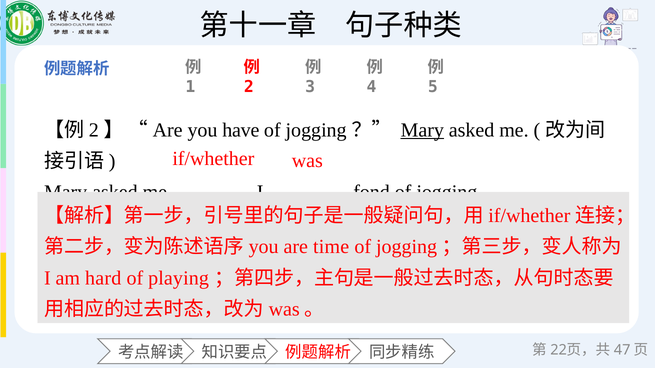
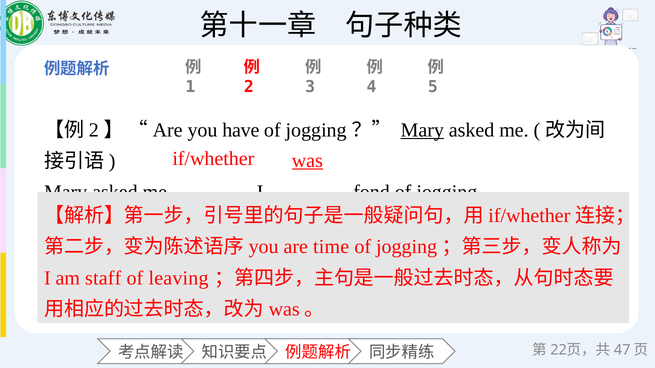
was underline: none -> present
hard: hard -> staff
playing: playing -> leaving
